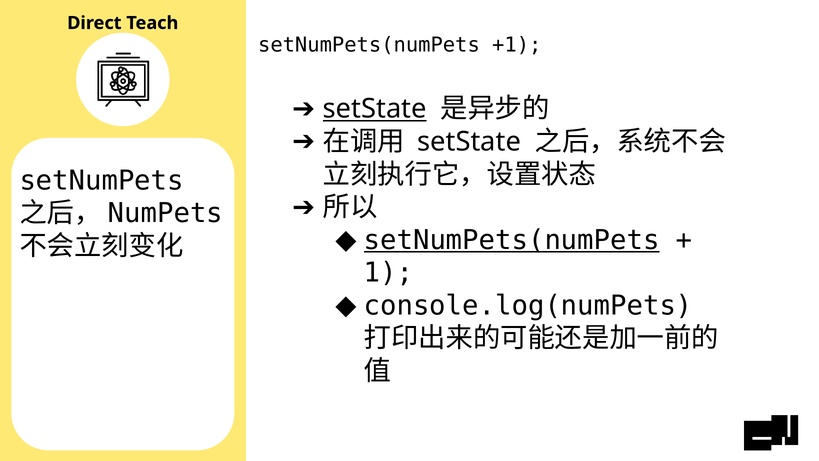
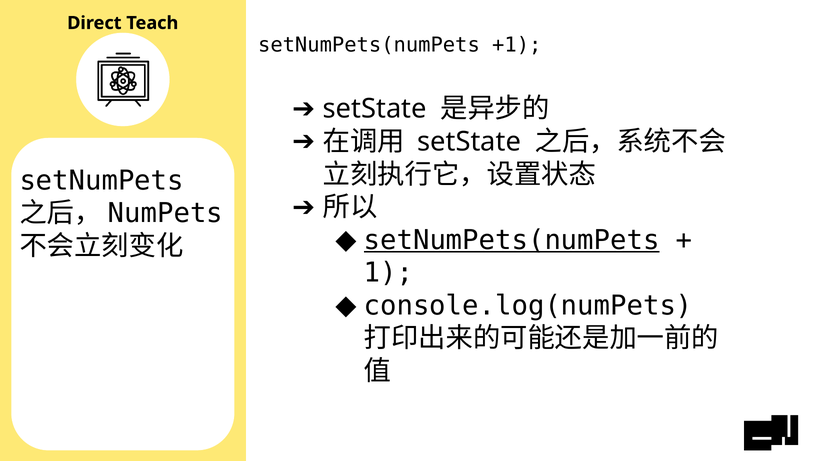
setState at (375, 109) underline: present -> none
